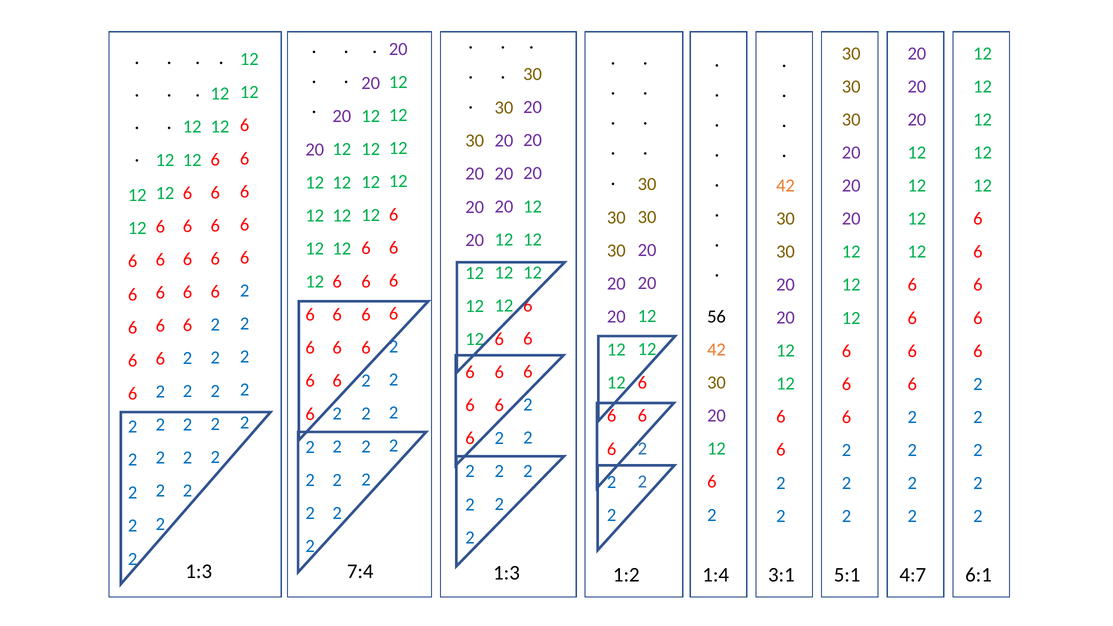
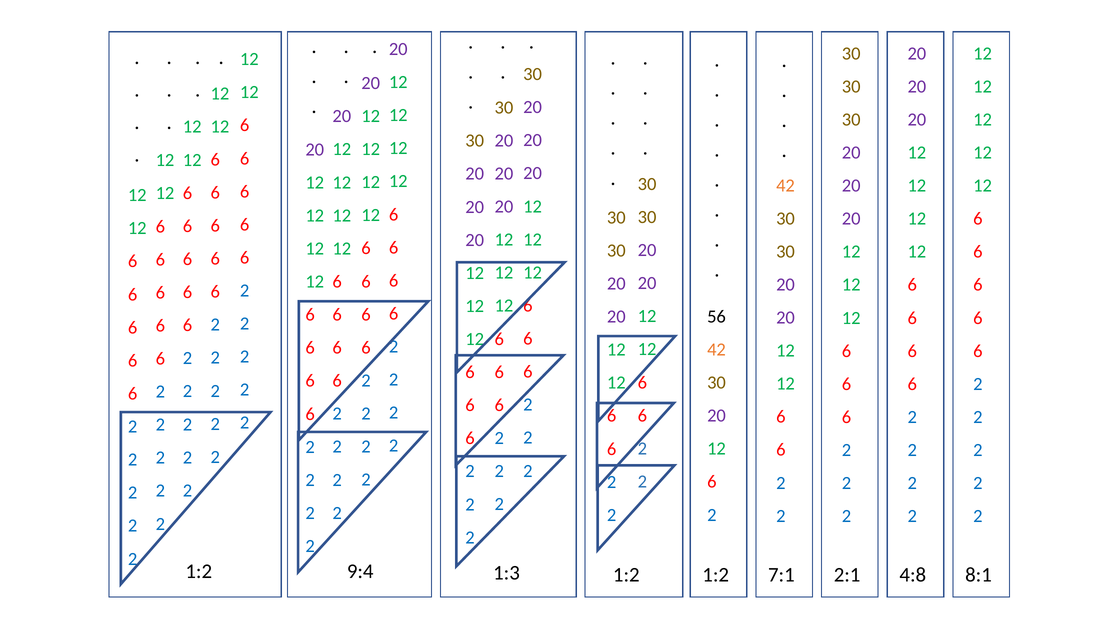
1:3 at (199, 572): 1:3 -> 1:2
7:4: 7:4 -> 9:4
1:4 at (716, 575): 1:4 -> 1:2
3:1: 3:1 -> 7:1
5:1: 5:1 -> 2:1
4:7: 4:7 -> 4:8
6:1: 6:1 -> 8:1
